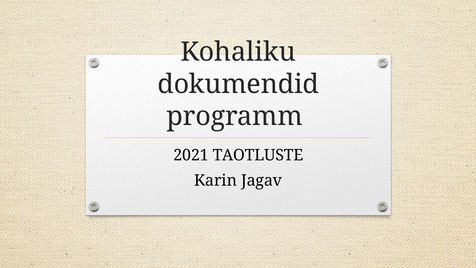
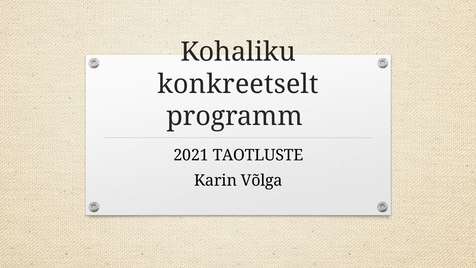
dokumendid: dokumendid -> konkreetselt
Jagav: Jagav -> Võlga
